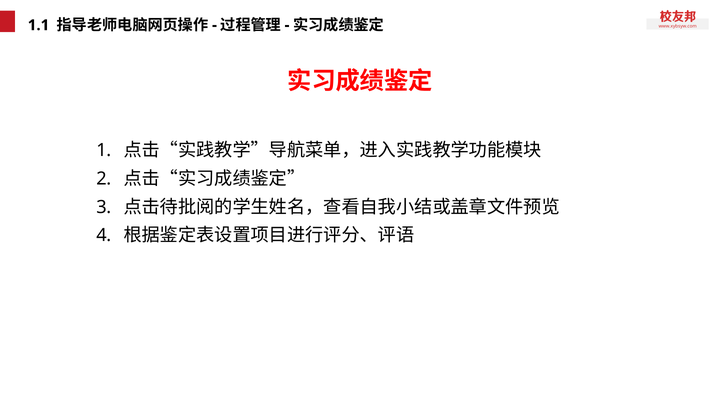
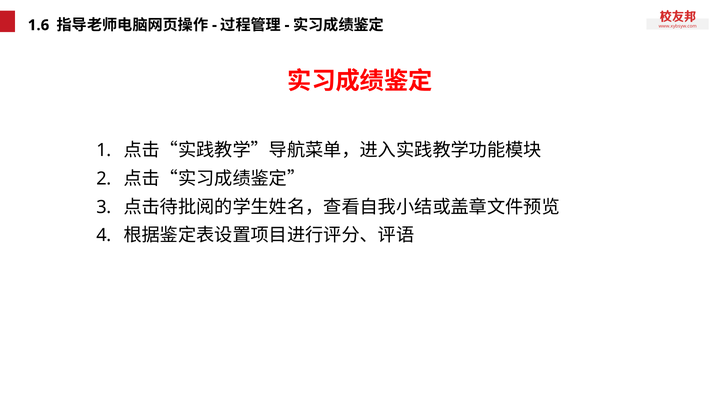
1.1: 1.1 -> 1.6
